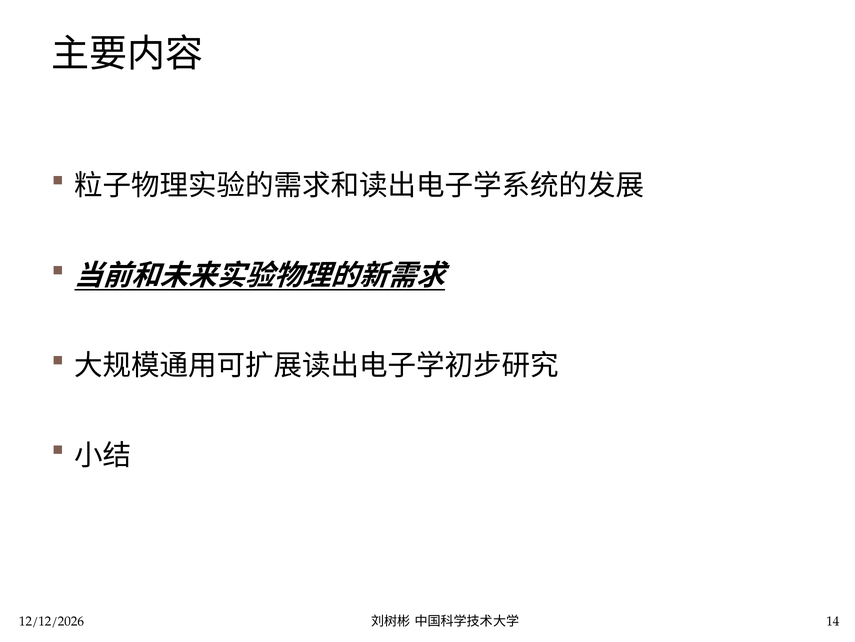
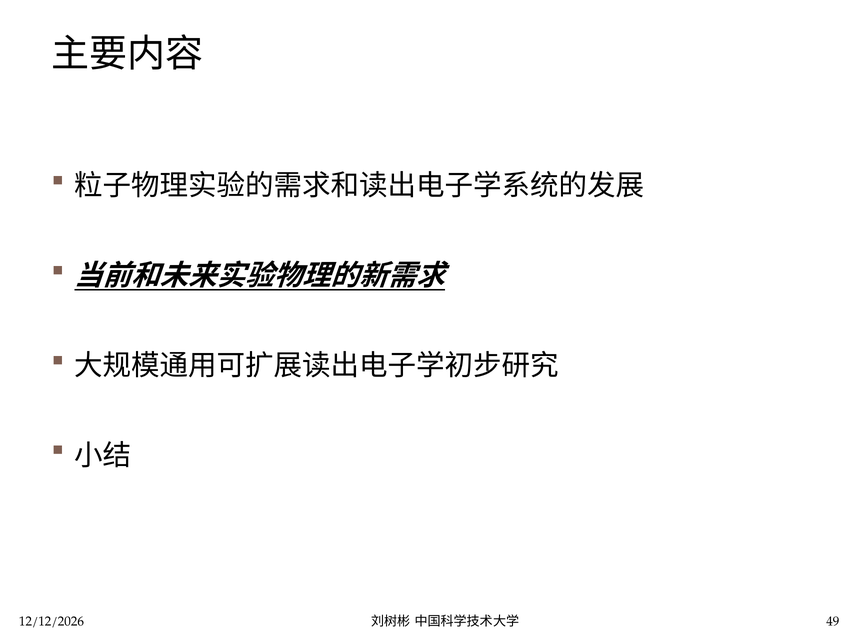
14: 14 -> 49
